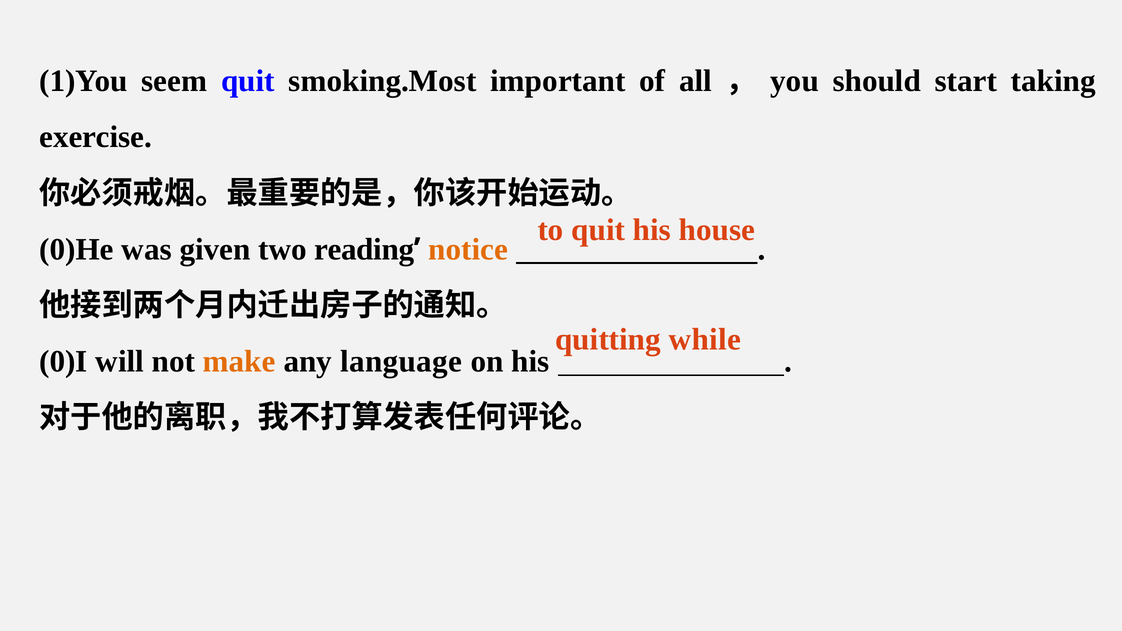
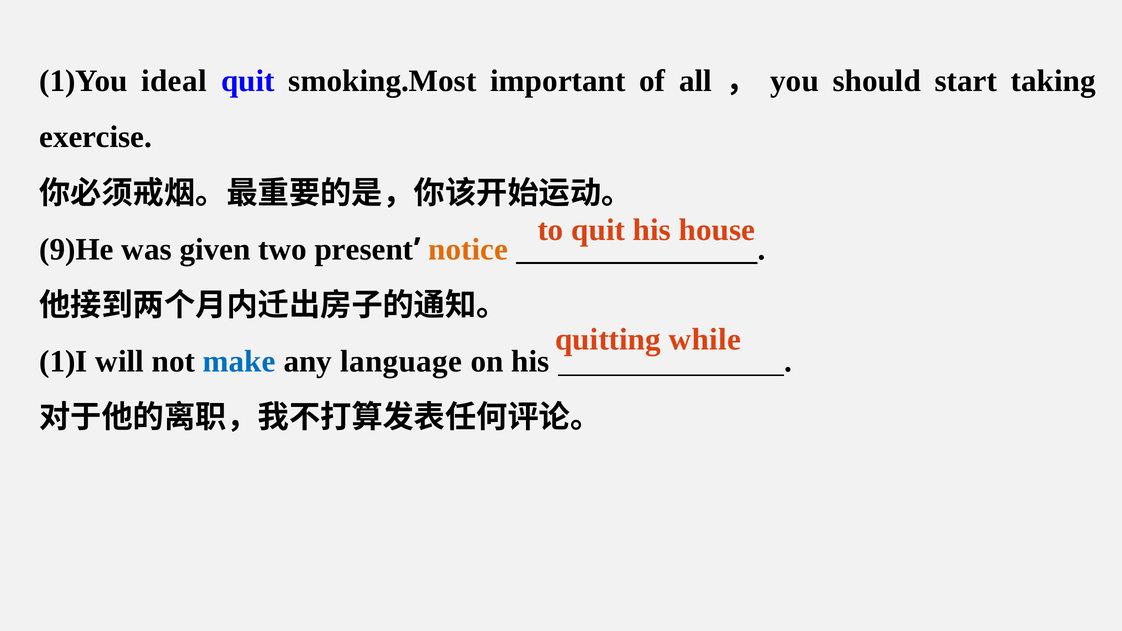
seem: seem -> ideal
0)He: 0)He -> 9)He
reading: reading -> present
0)I: 0)I -> 1)I
make colour: orange -> blue
